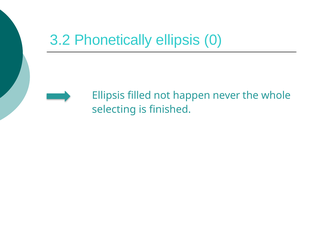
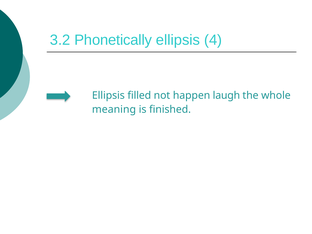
0: 0 -> 4
never: never -> laugh
selecting: selecting -> meaning
